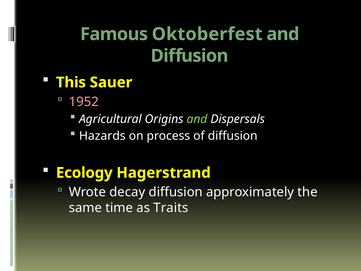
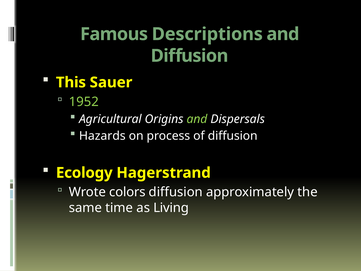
Oktoberfest: Oktoberfest -> Descriptions
1952 colour: pink -> light green
decay: decay -> colors
Traits: Traits -> Living
